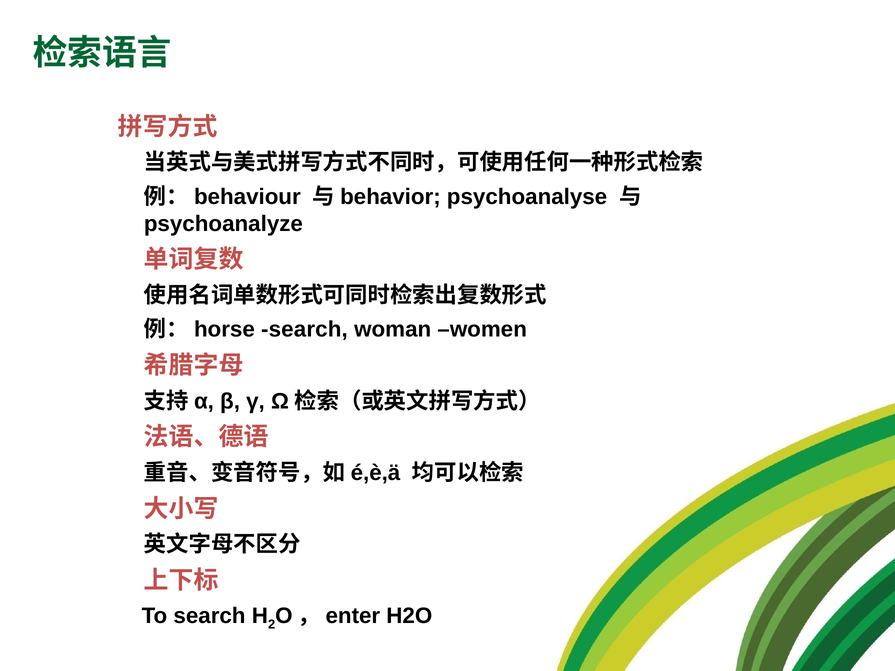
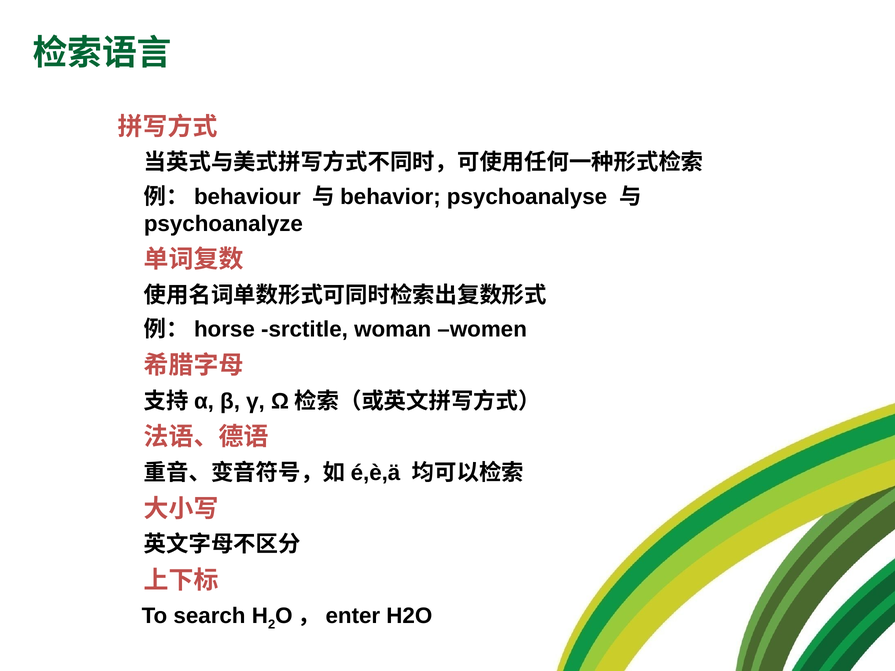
search at (304, 330): search -> srctitle
